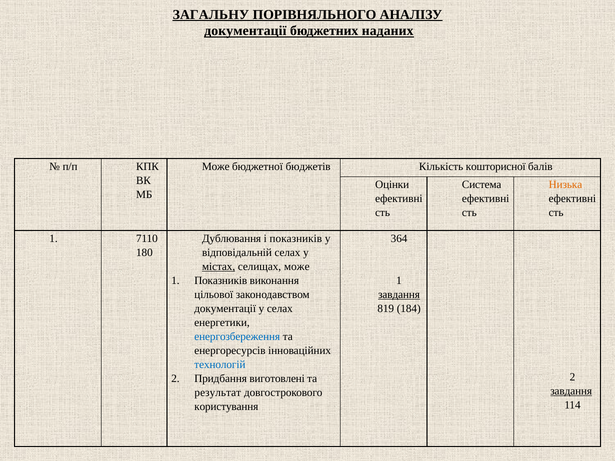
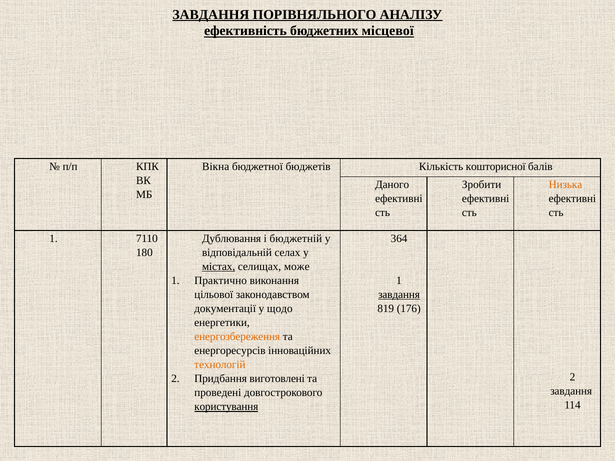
ЗАГАЛЬНУ at (211, 15): ЗАГАЛЬНУ -> ЗАВДАННЯ
документації at (245, 31): документації -> ефективність
наданих: наданих -> місцевої
Може at (216, 167): Може -> Вікна
Оцінки: Оцінки -> Даного
Система: Система -> Зробити
і показників: показників -> бюджетній
1 Показників: Показників -> Практично
у селах: селах -> щодо
184: 184 -> 176
енергозбереження colour: blue -> orange
технологій colour: blue -> orange
завдання at (571, 391) underline: present -> none
результат: результат -> проведені
користування underline: none -> present
